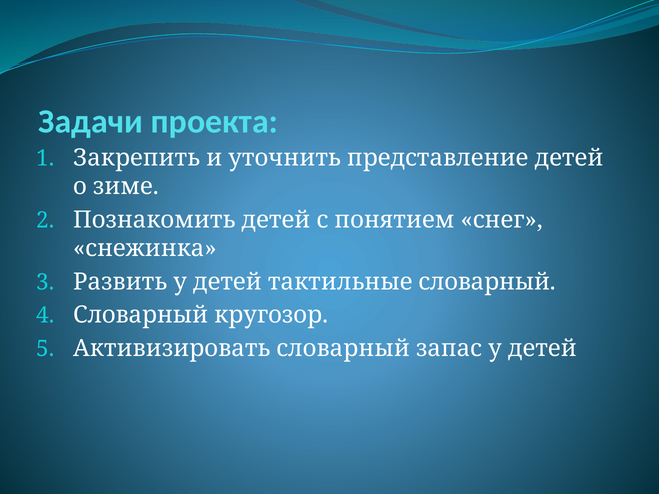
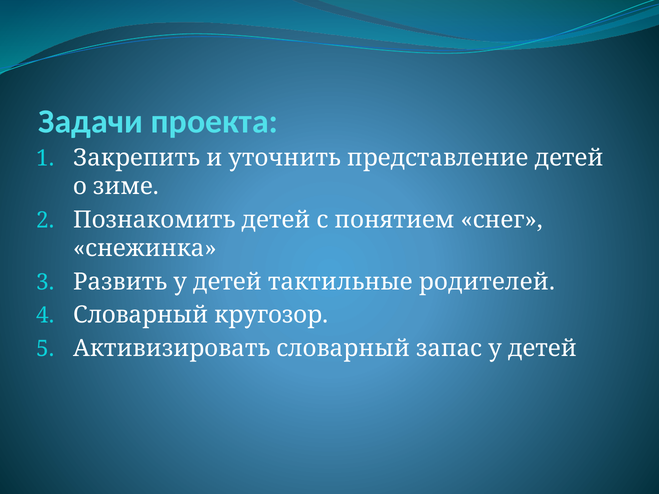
тактильные словарный: словарный -> родителей
